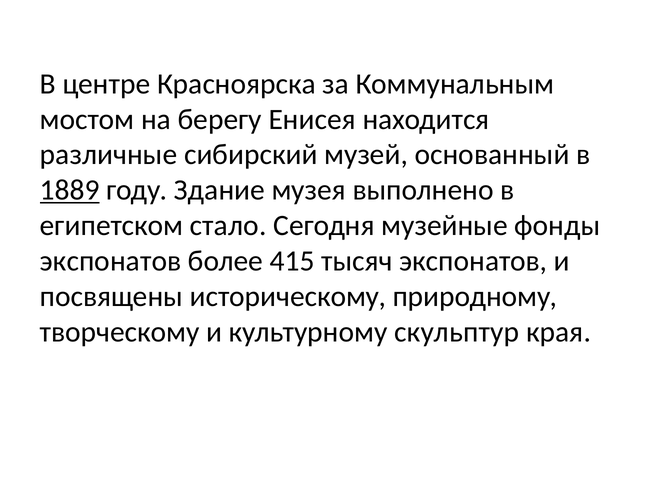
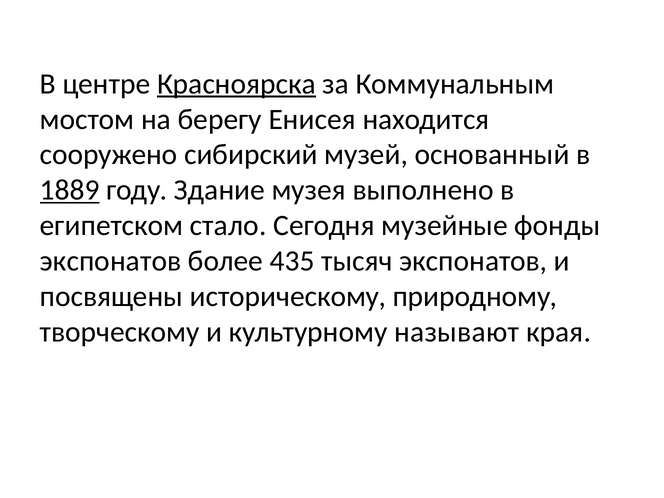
Красноярска underline: none -> present
различные: различные -> сооружено
415: 415 -> 435
скульптур: скульптур -> называют
